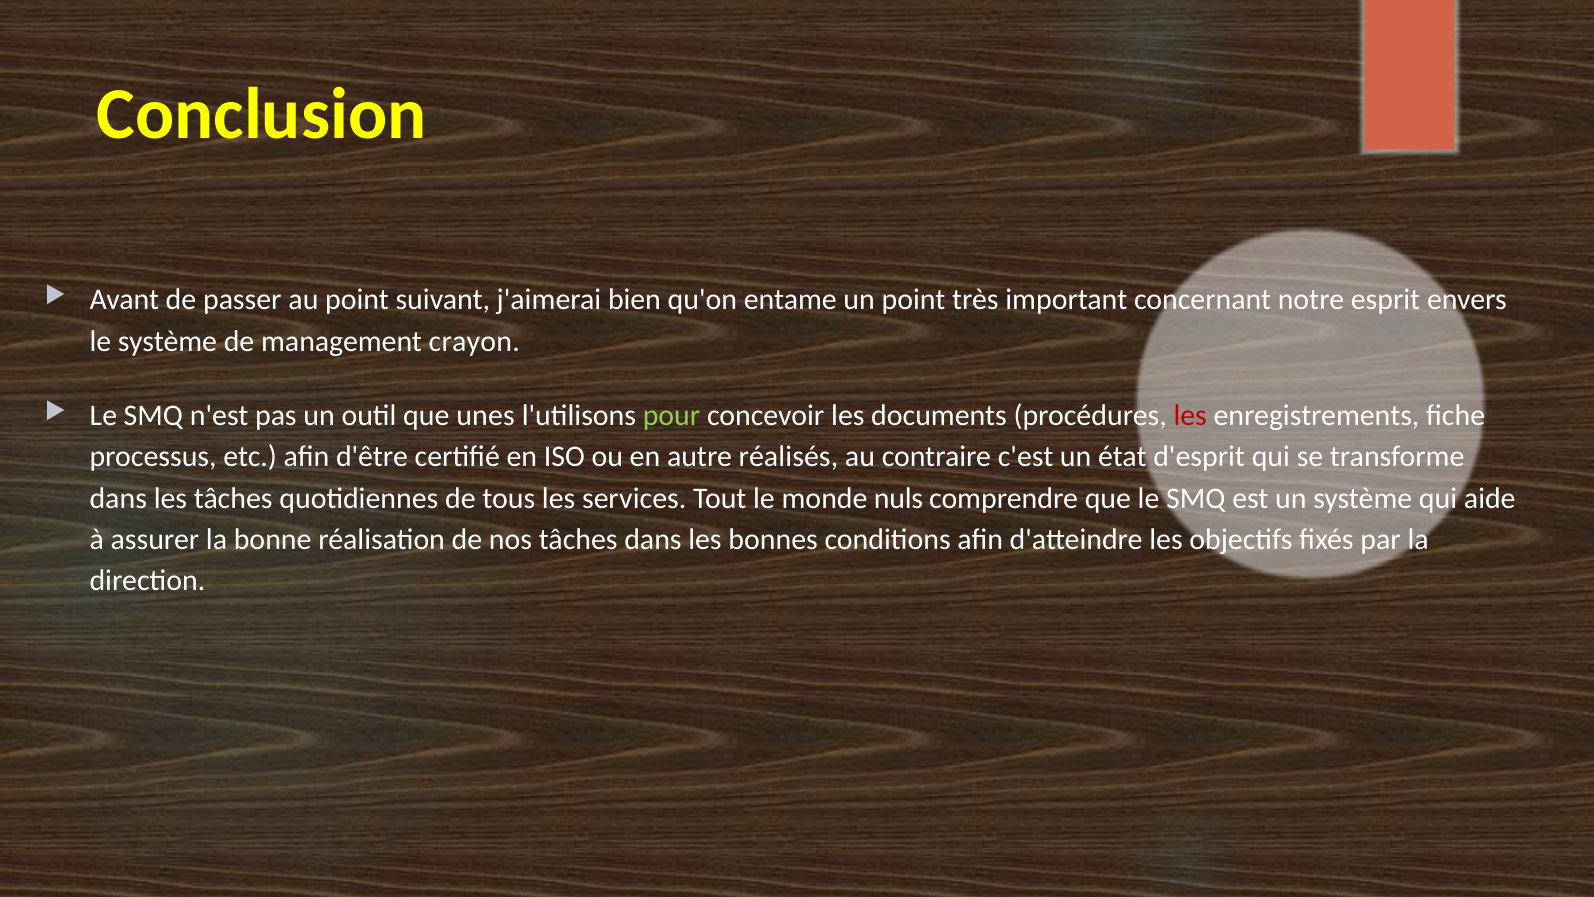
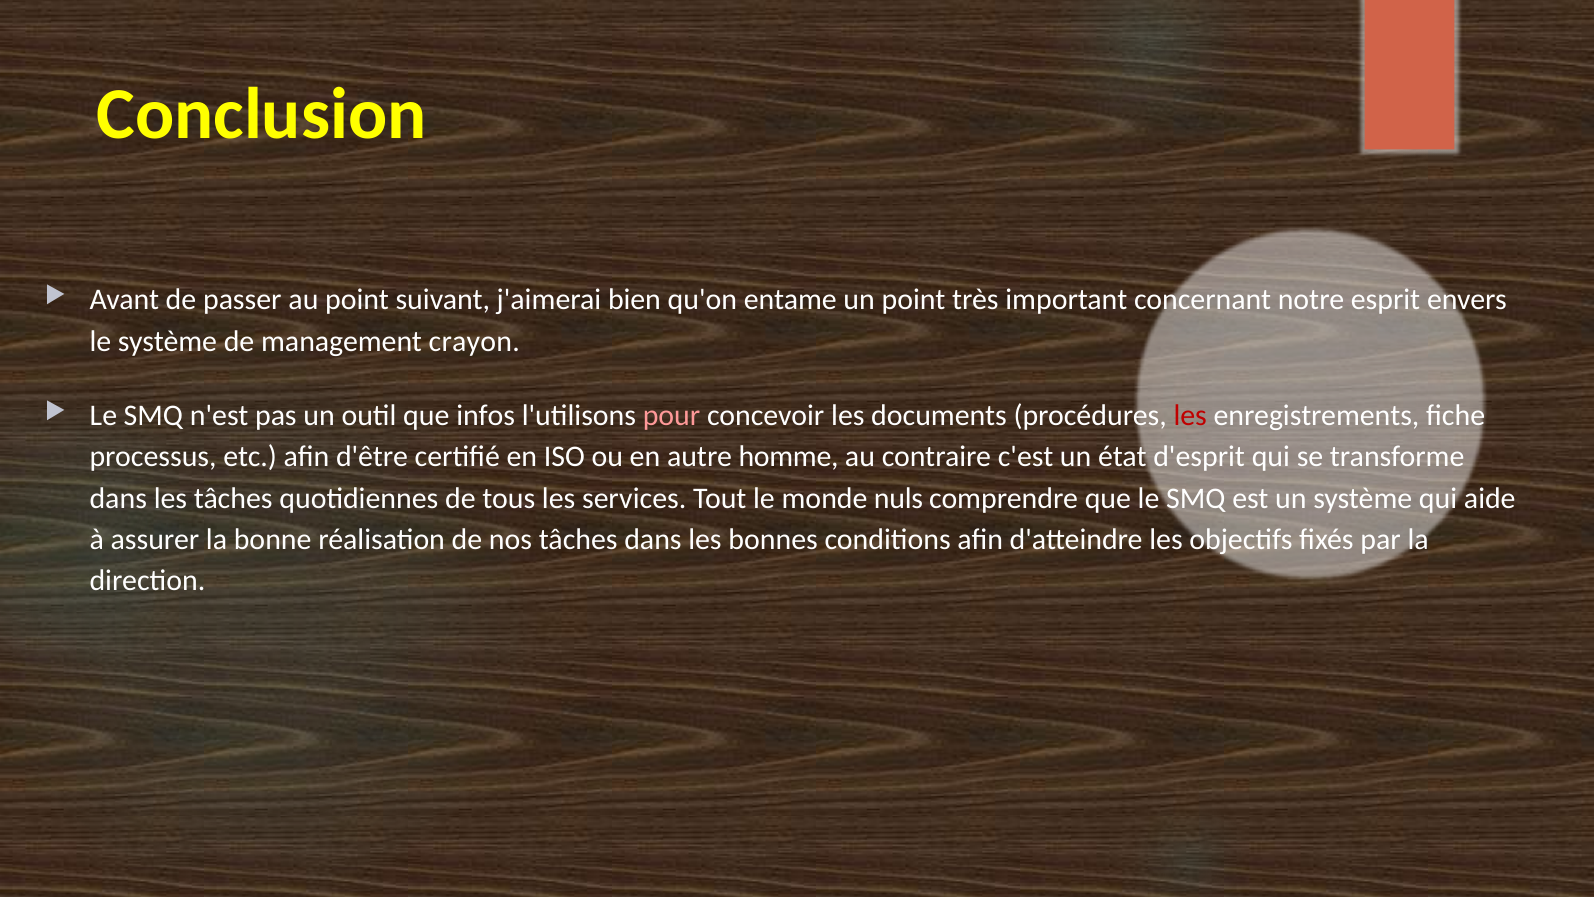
unes: unes -> infos
pour colour: light green -> pink
réalisés: réalisés -> homme
